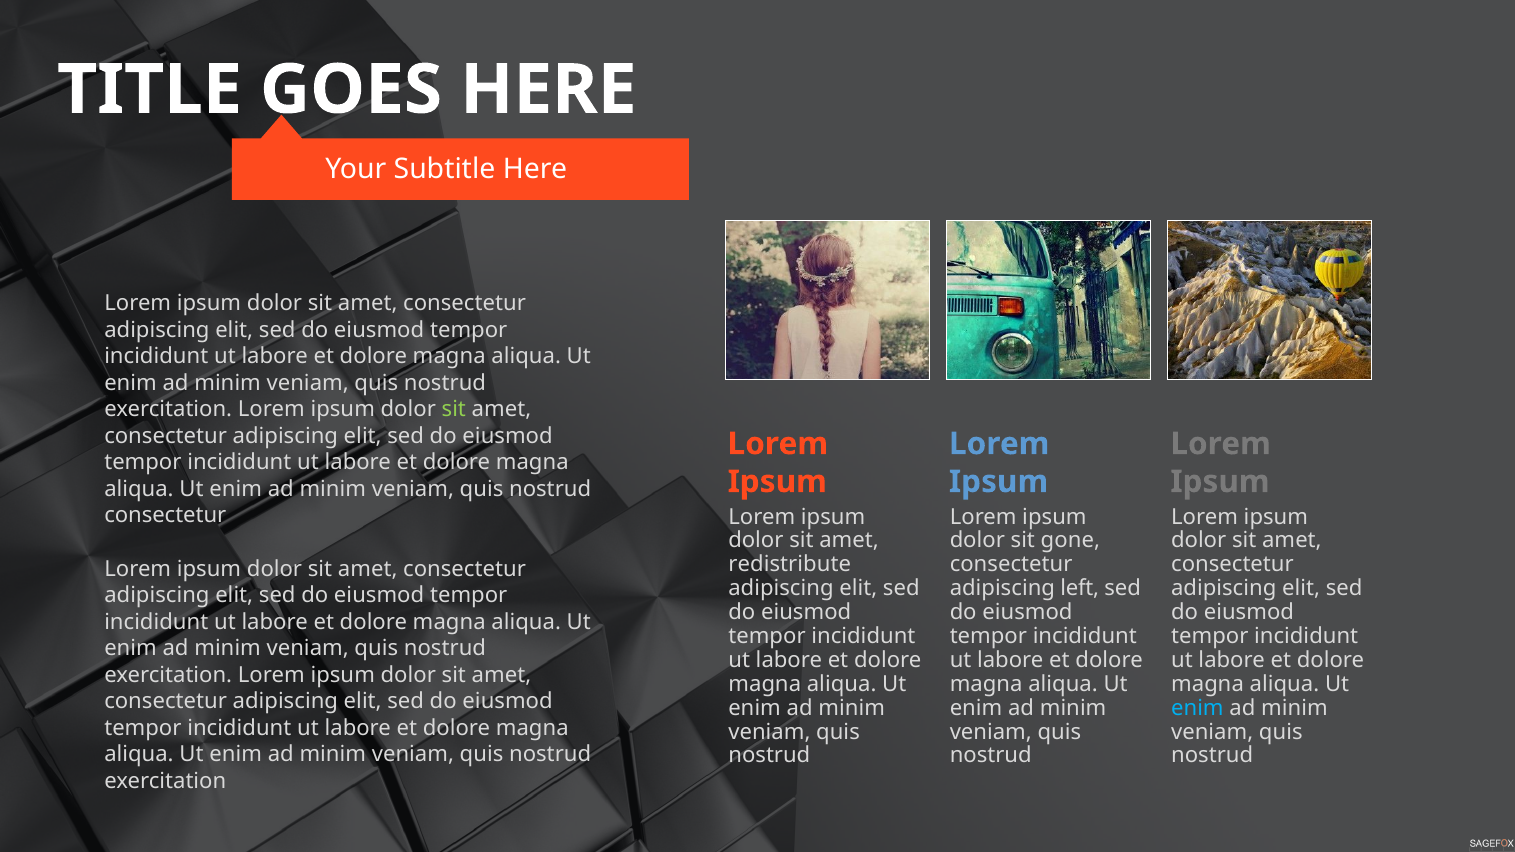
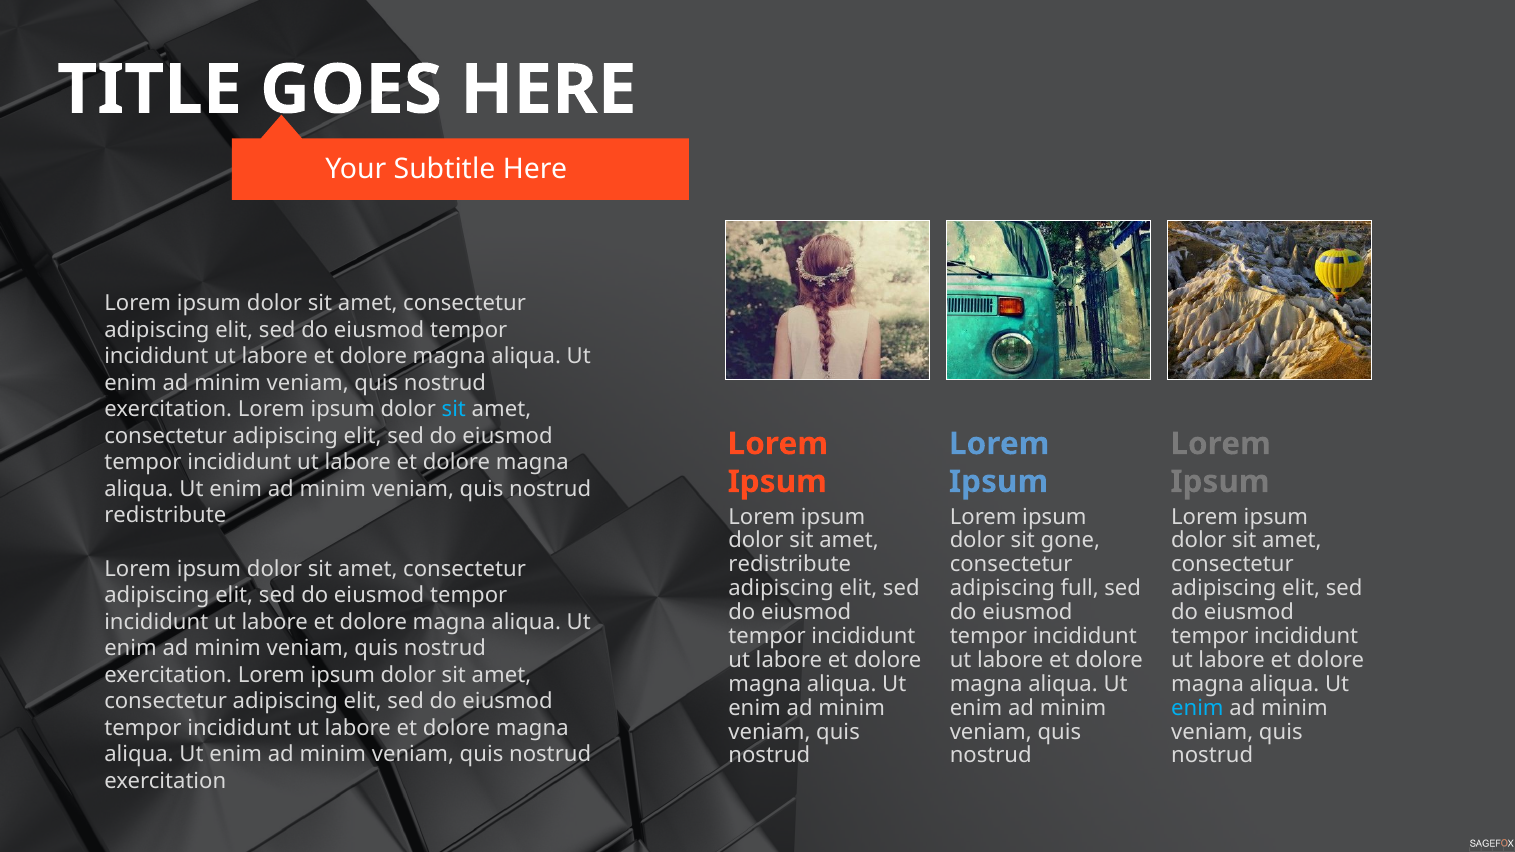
sit at (454, 410) colour: light green -> light blue
consectetur at (165, 516): consectetur -> redistribute
left: left -> full
